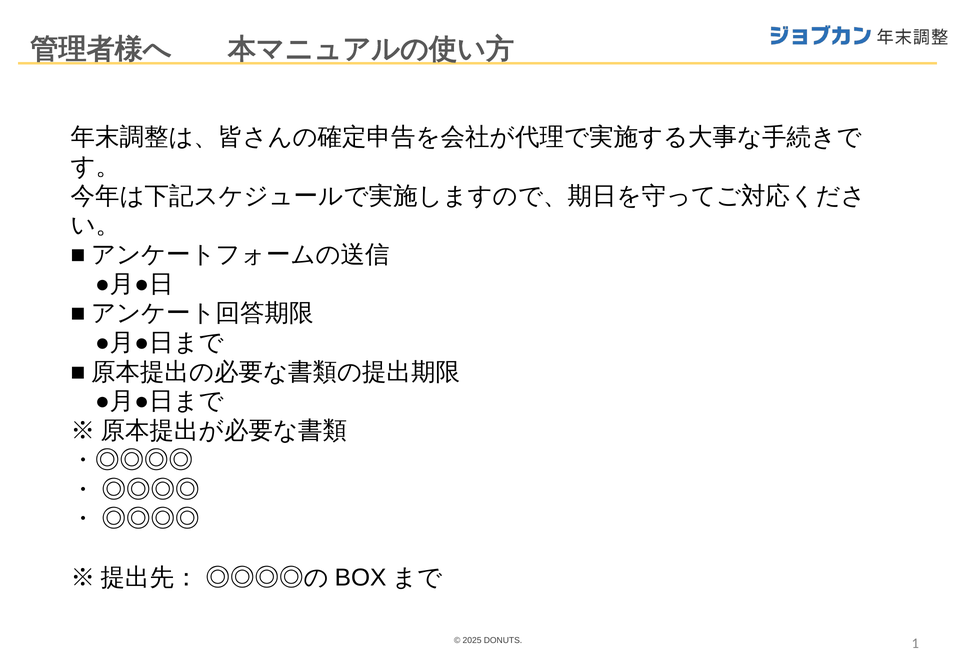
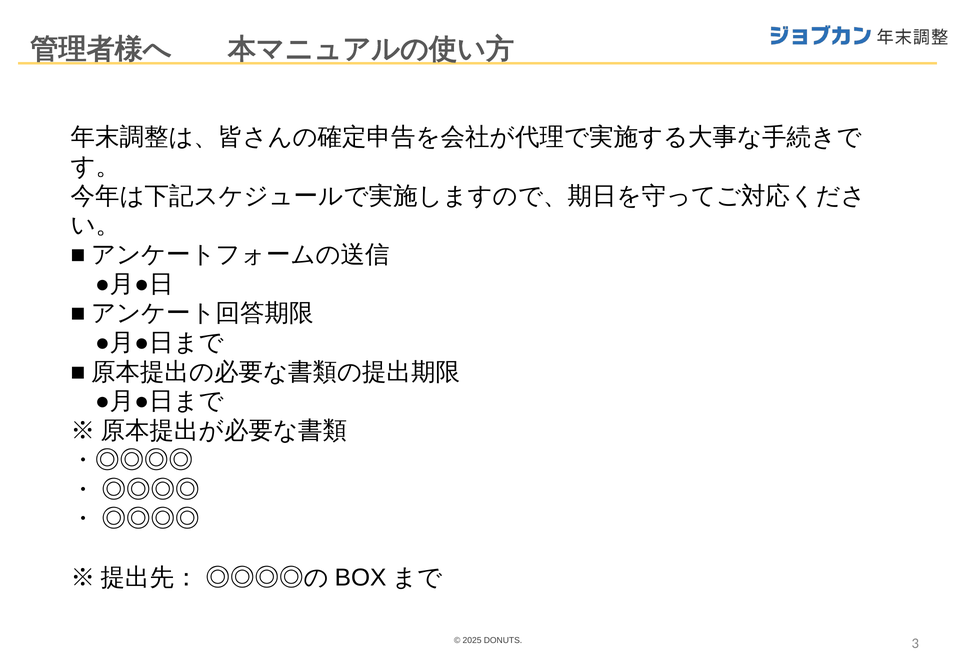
1: 1 -> 3
